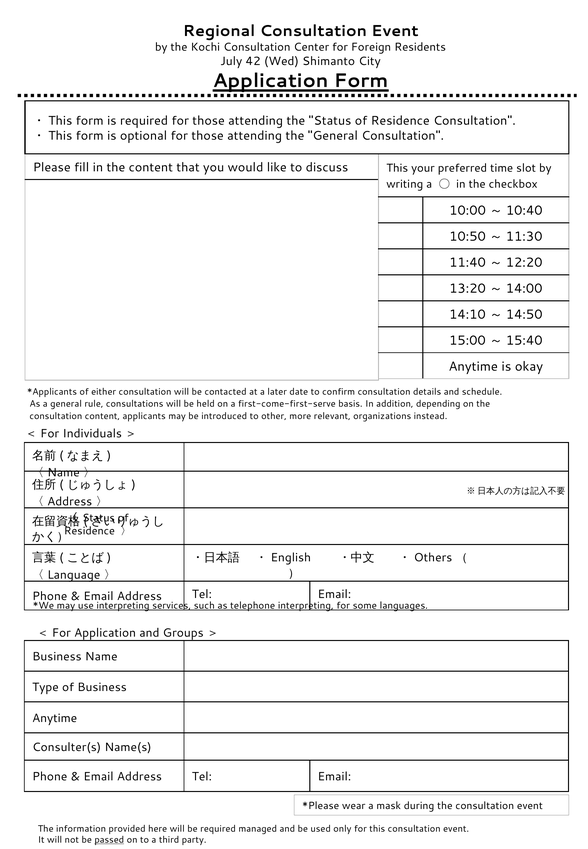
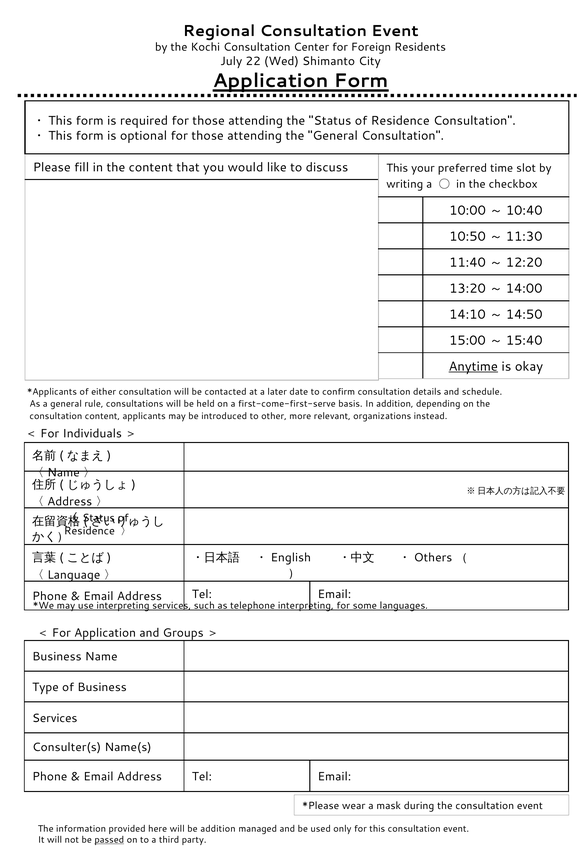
42: 42 -> 22
Anytime at (473, 367) underline: none -> present
Anytime at (55, 718): Anytime -> Services
be required: required -> addition
